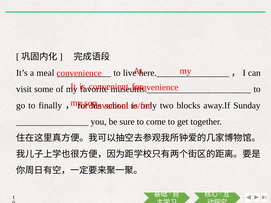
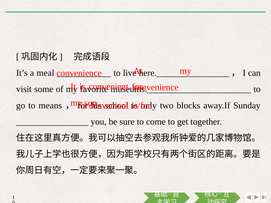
finally: finally -> means
